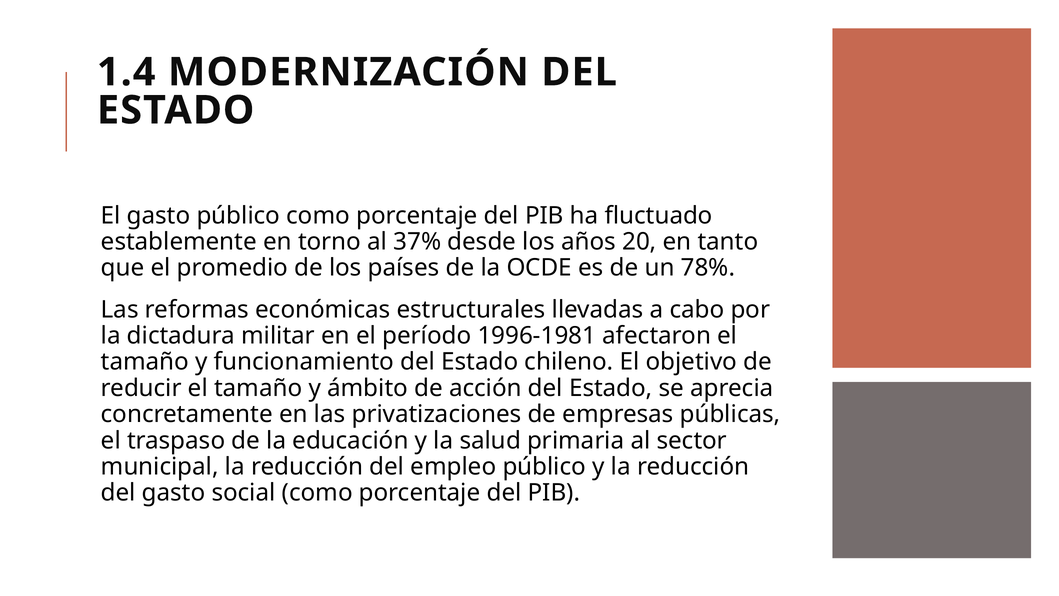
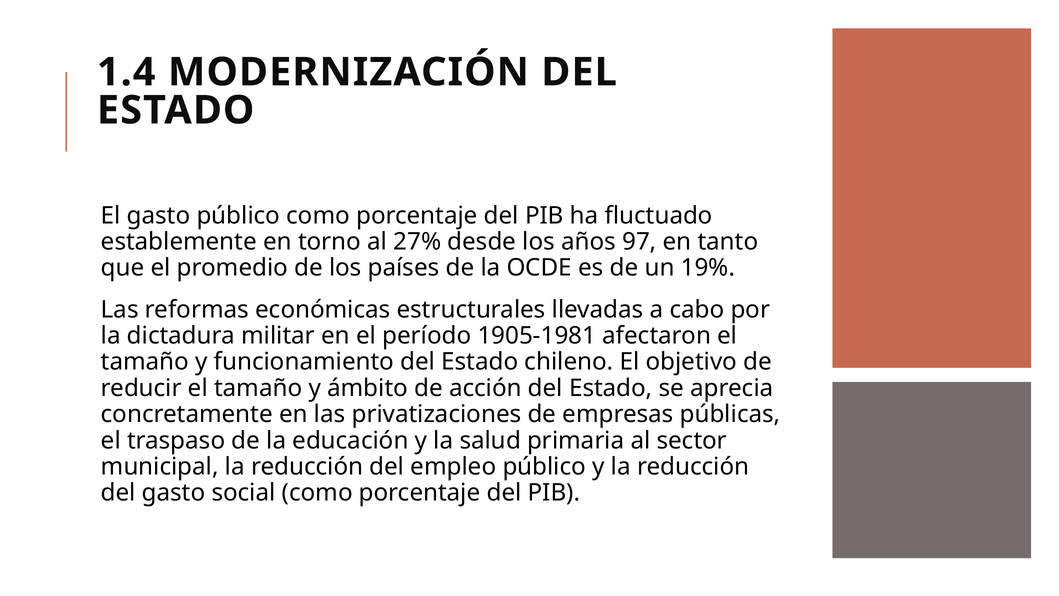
37%: 37% -> 27%
20: 20 -> 97
78%: 78% -> 19%
1996-1981: 1996-1981 -> 1905-1981
